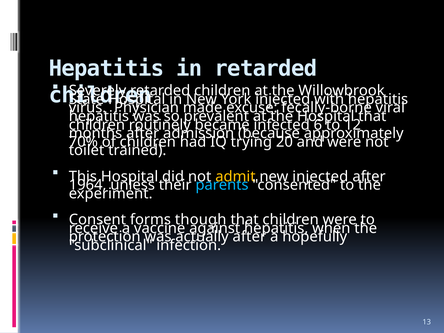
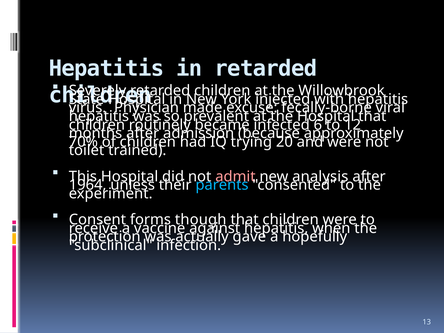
admit colour: yellow -> pink
injected at (320, 176): injected -> analysis
after at (249, 237): after -> gave
